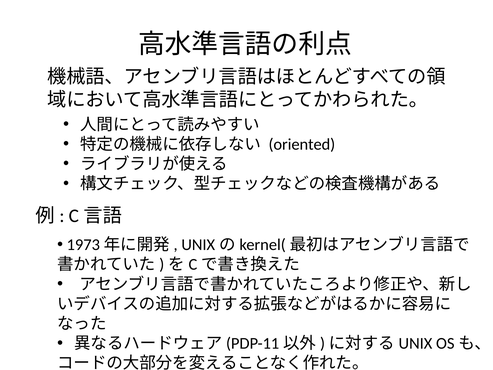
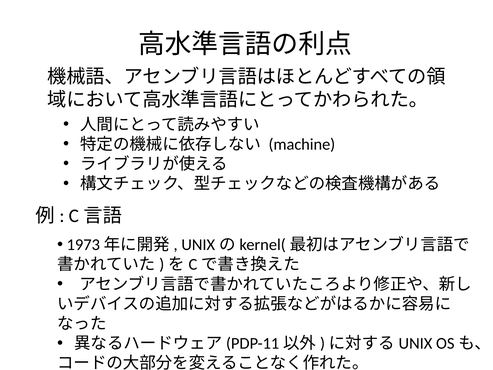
oriented: oriented -> machine
